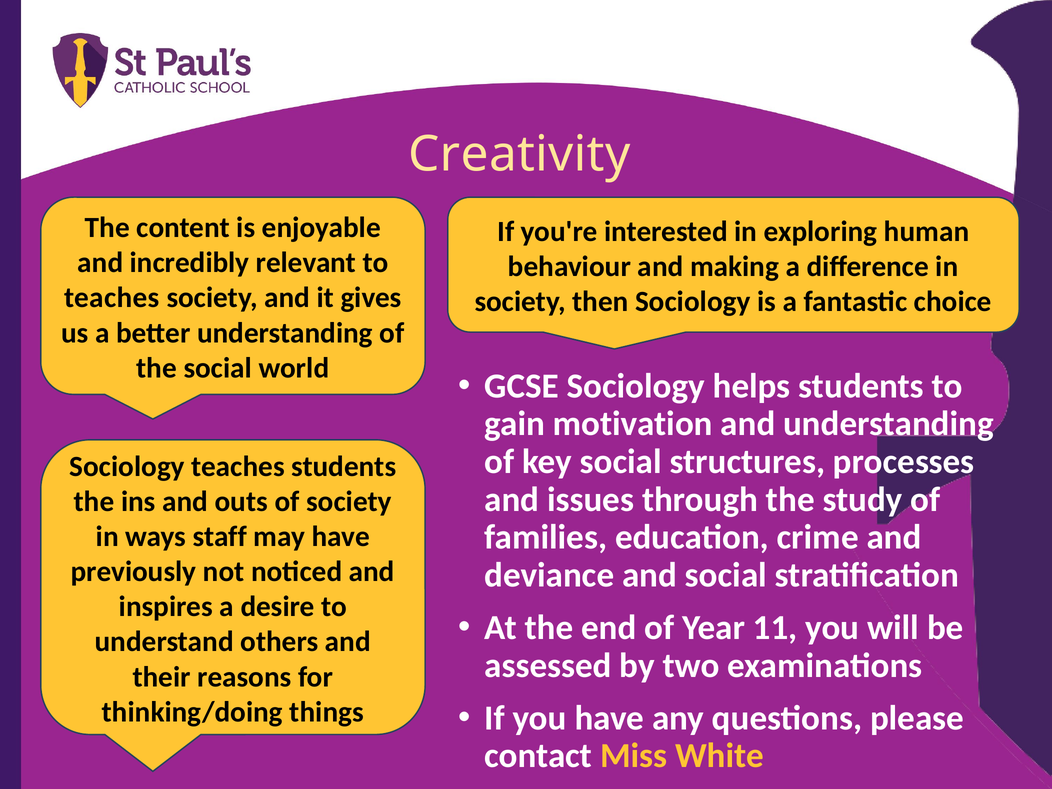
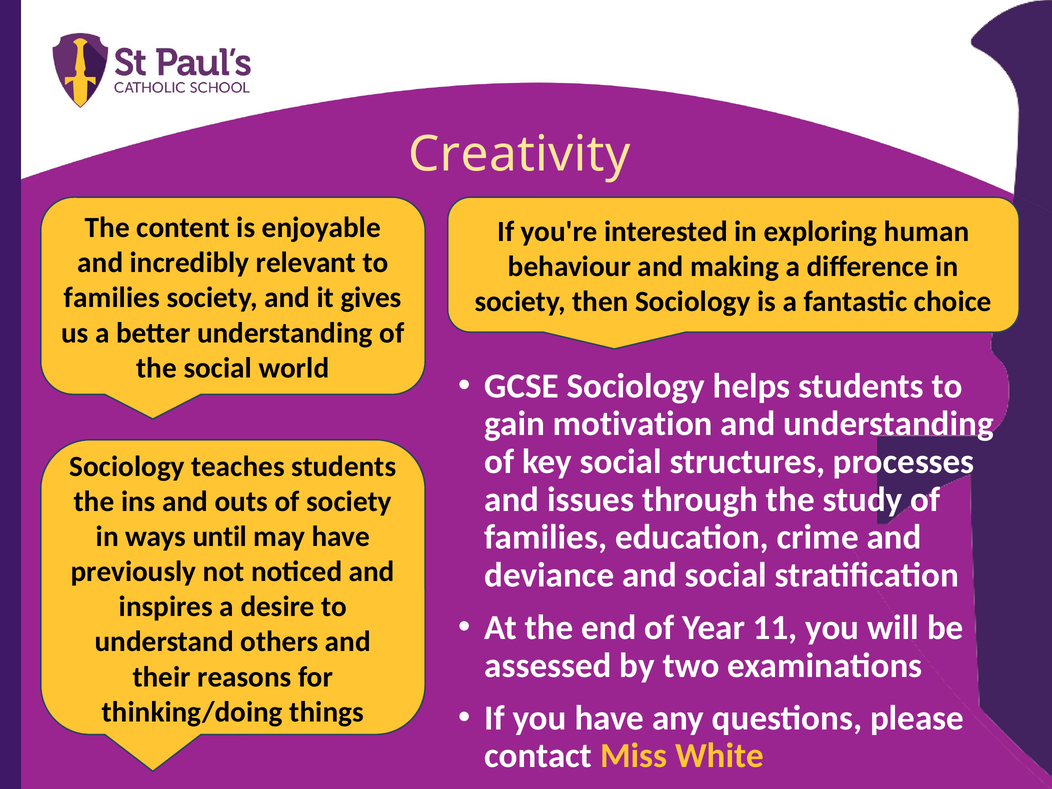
teaches at (112, 298): teaches -> families
staff: staff -> until
